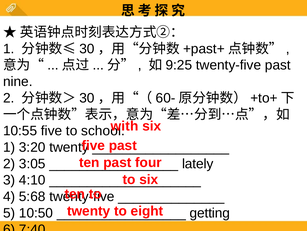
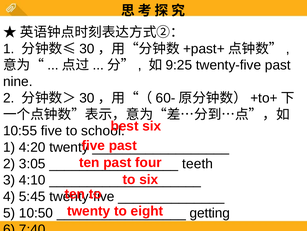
with: with -> best
3:20: 3:20 -> 4:20
lately: lately -> teeth
5:68: 5:68 -> 5:45
